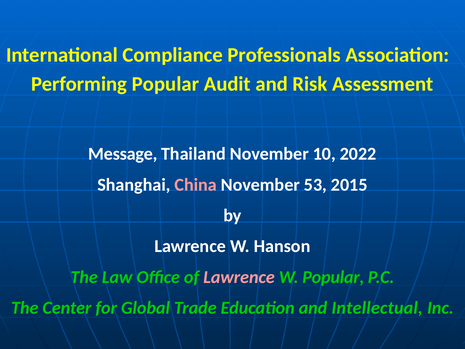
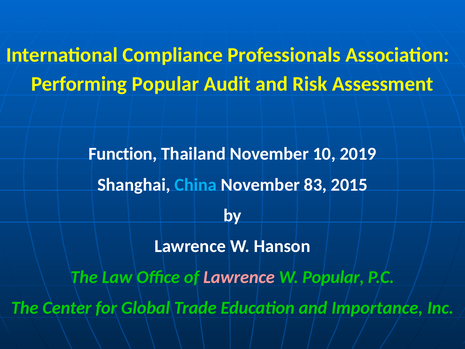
Message: Message -> Function
2022: 2022 -> 2019
China colour: pink -> light blue
53: 53 -> 83
Intellectual: Intellectual -> Importance
